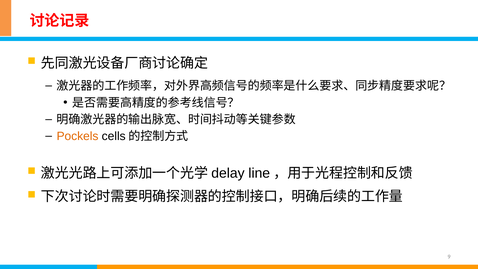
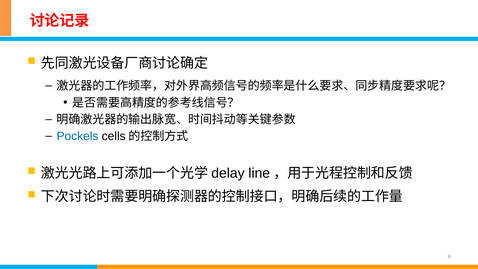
Pockels colour: orange -> blue
